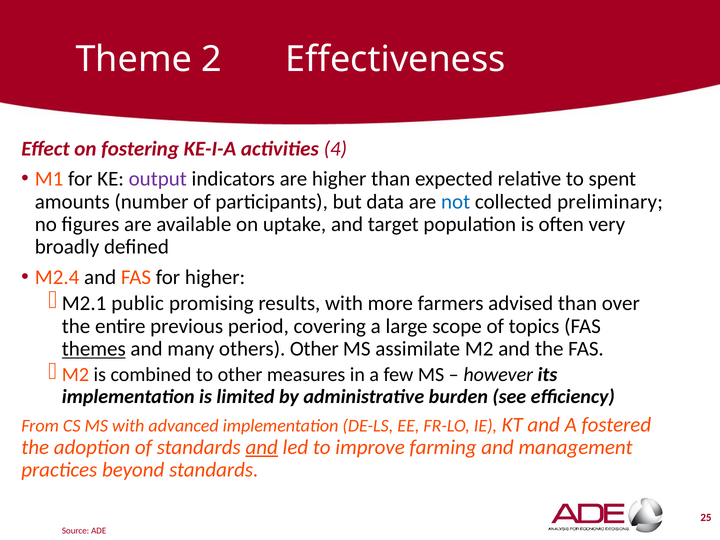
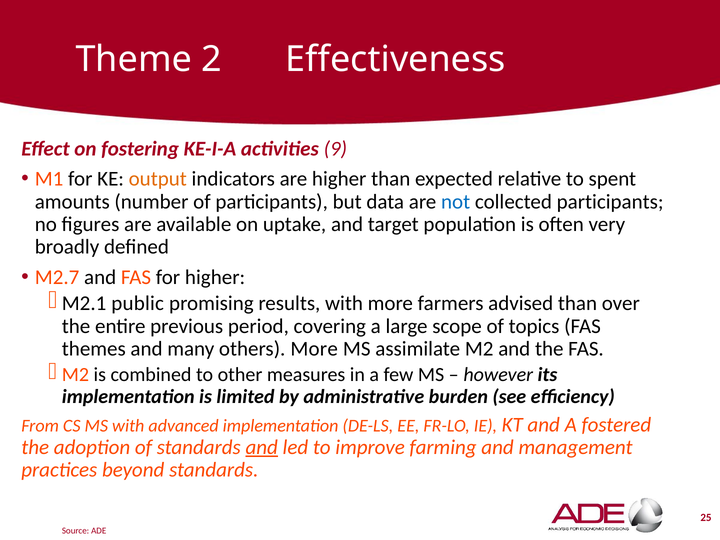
4: 4 -> 9
output colour: purple -> orange
collected preliminary: preliminary -> participants
M2.4: M2.4 -> M2.7
themes underline: present -> none
others Other: Other -> More
